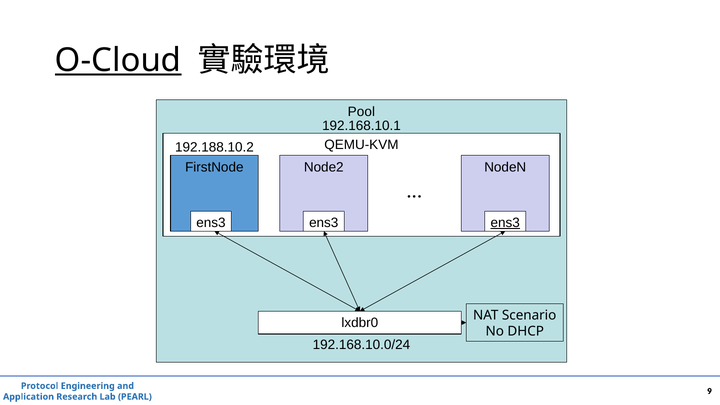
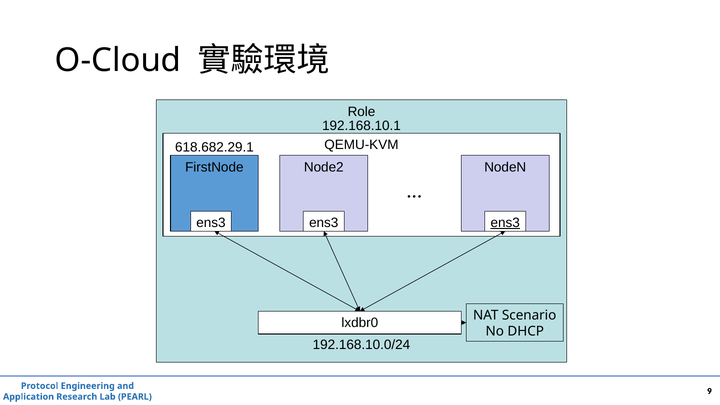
O-Cloud underline: present -> none
Pool: Pool -> Role
192.188.10.2: 192.188.10.2 -> 618.682.29.1
